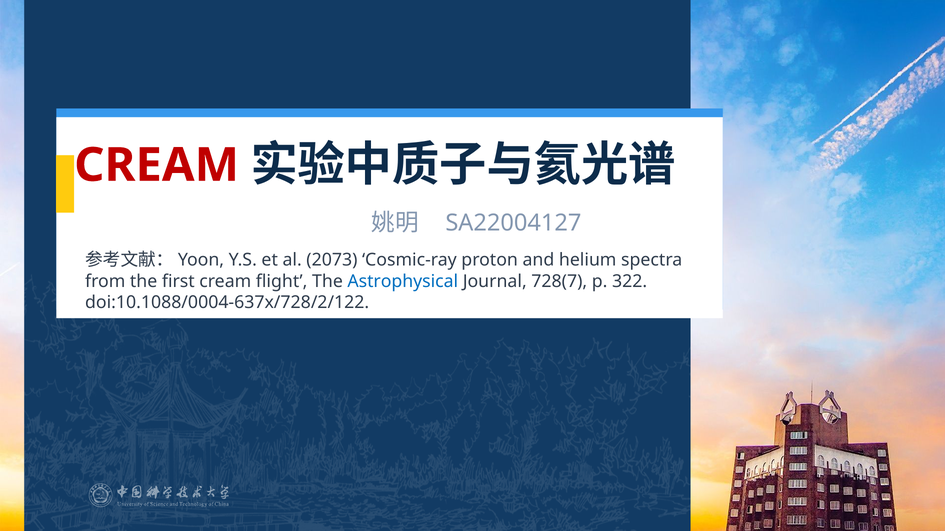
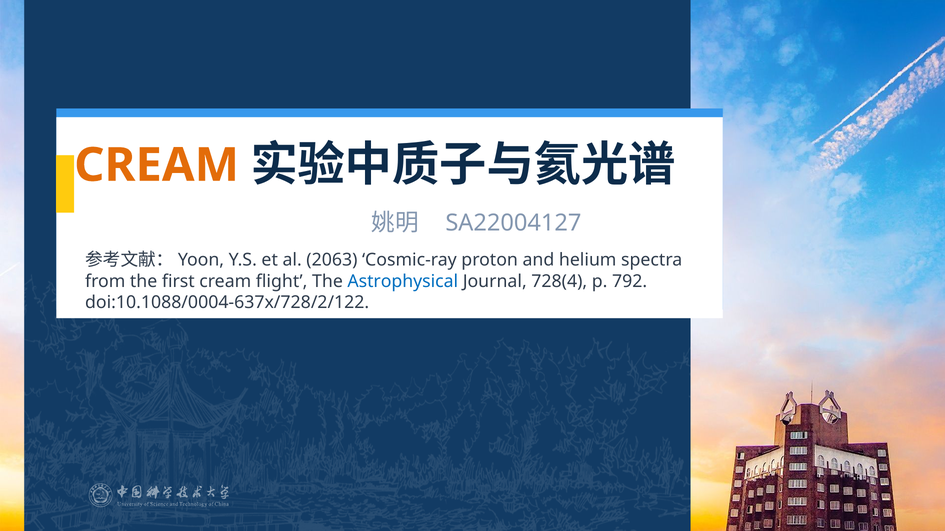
CREAM at (157, 165) colour: red -> orange
2073: 2073 -> 2063
728(7: 728(7 -> 728(4
322: 322 -> 792
